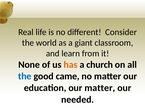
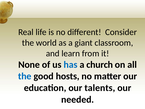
has colour: orange -> blue
came: came -> hosts
our matter: matter -> talents
